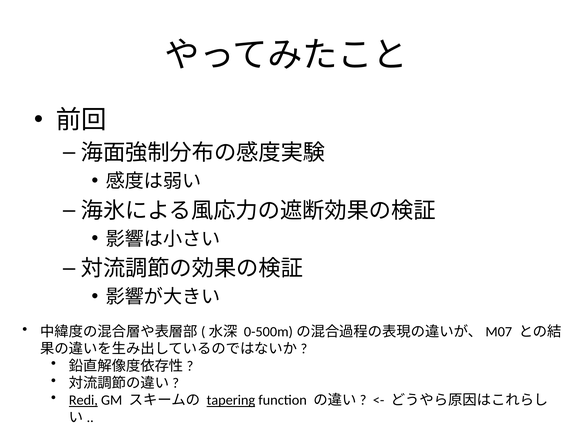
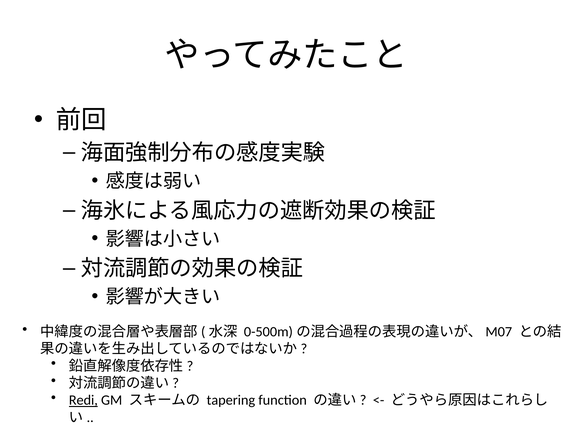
tapering underline: present -> none
